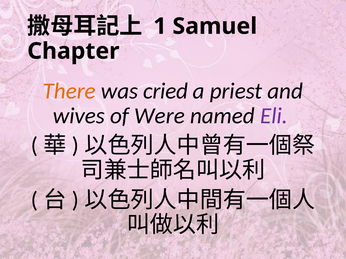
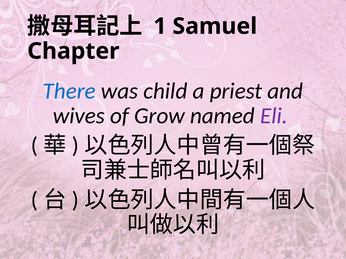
There colour: orange -> blue
cried: cried -> child
Were: Were -> Grow
